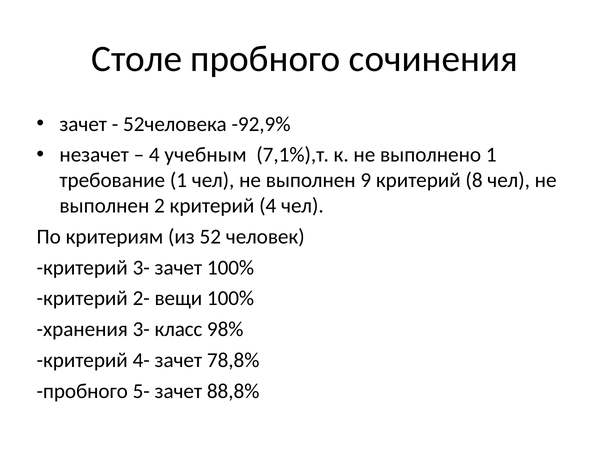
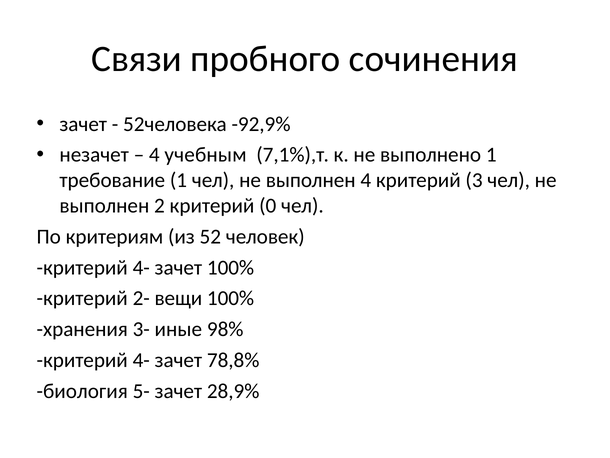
Столе: Столе -> Связи
выполнен 9: 9 -> 4
8: 8 -> 3
критерий 4: 4 -> 0
3- at (141, 267): 3- -> 4-
класс: класс -> иные
пробного at (82, 391): пробного -> биология
88,8%: 88,8% -> 28,9%
